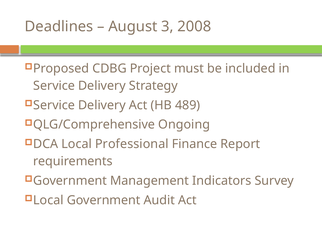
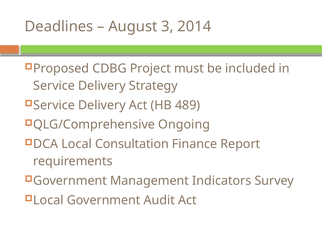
2008: 2008 -> 2014
Professional: Professional -> Consultation
